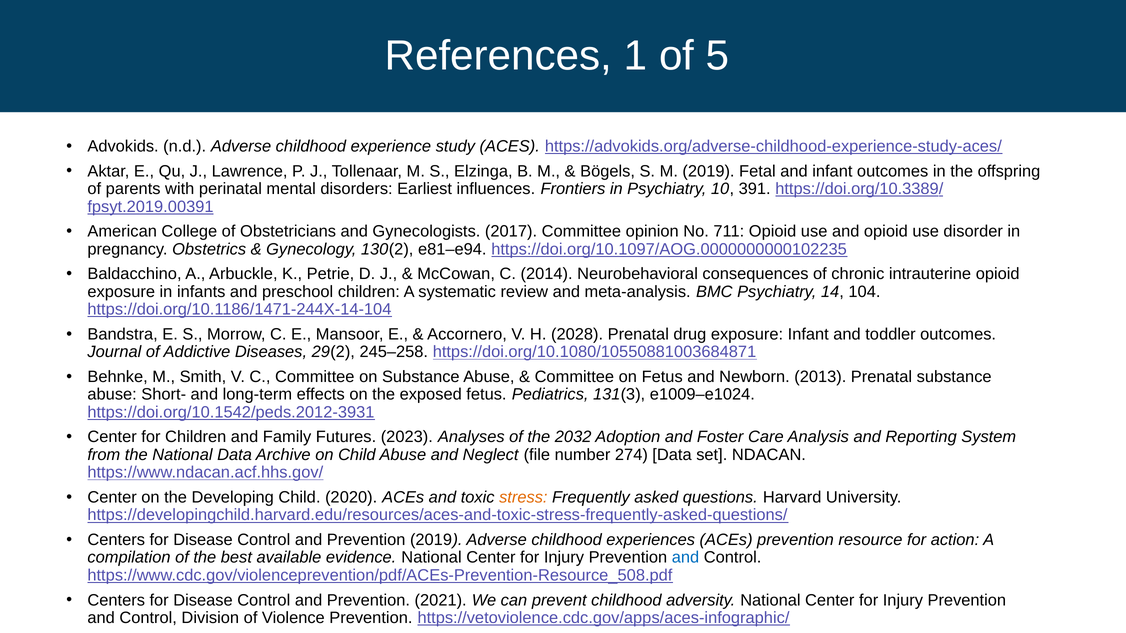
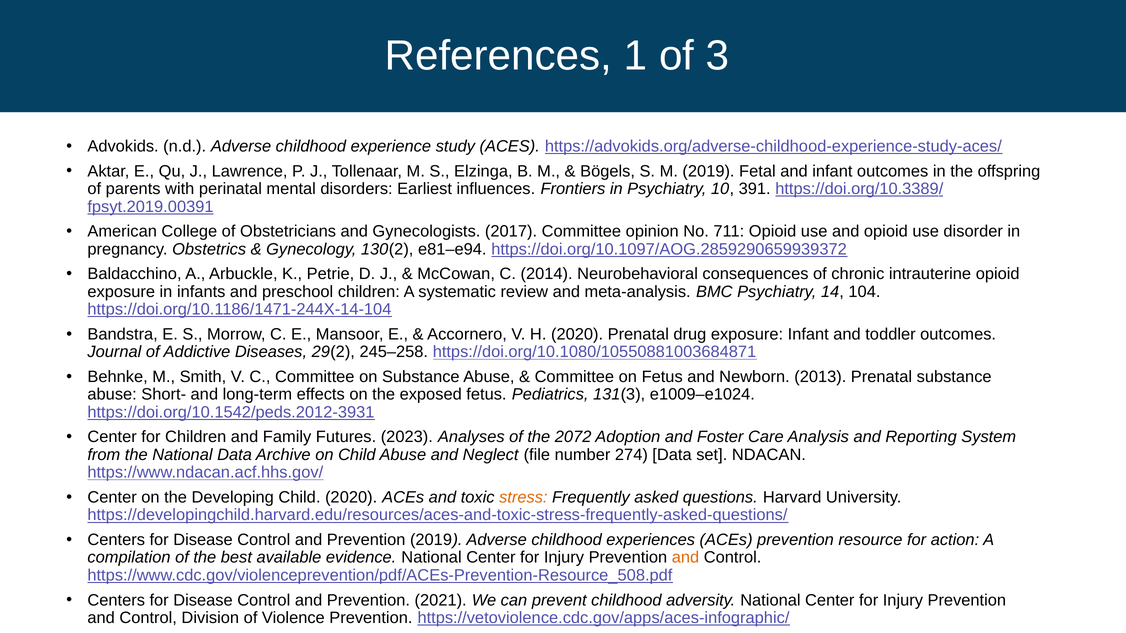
5: 5 -> 3
https://doi.org/10.1097/AOG.0000000000102235: https://doi.org/10.1097/AOG.0000000000102235 -> https://doi.org/10.1097/AOG.2859290659939372
H 2028: 2028 -> 2020
2032: 2032 -> 2072
and at (686, 558) colour: blue -> orange
